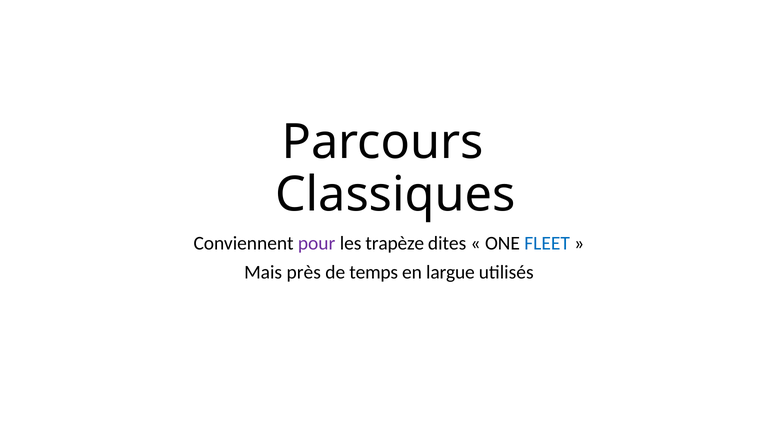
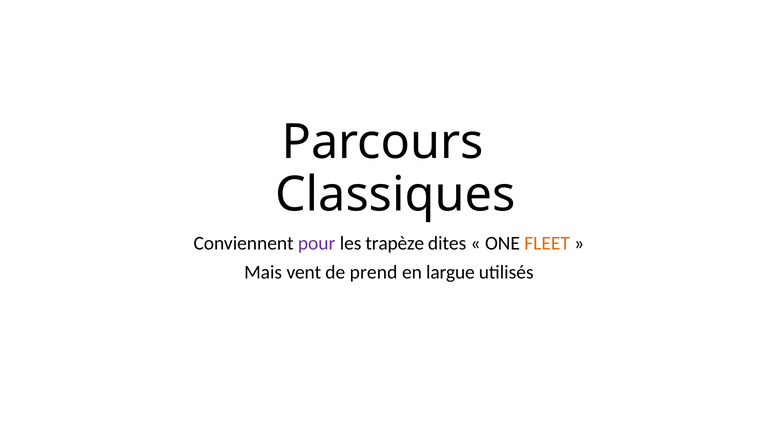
FLEET colour: blue -> orange
près: près -> vent
temps: temps -> prend
